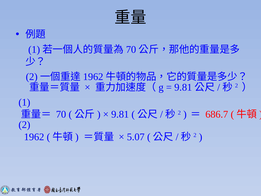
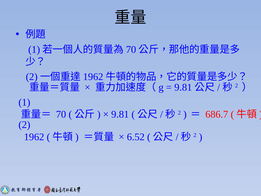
5.07: 5.07 -> 6.52
